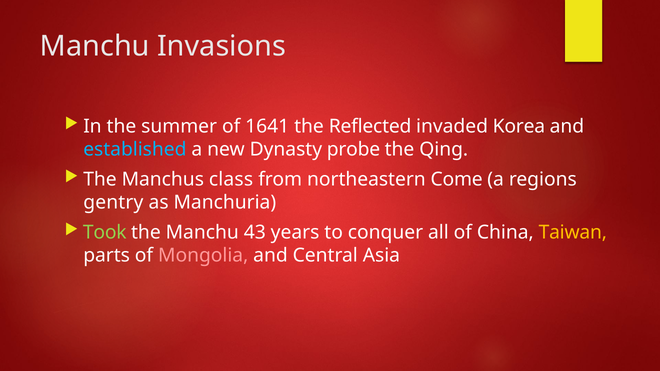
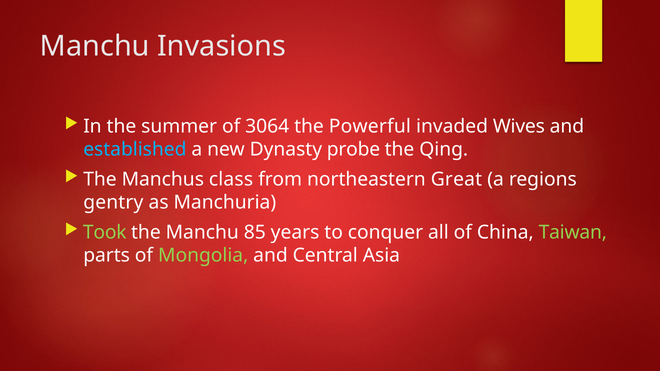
1641: 1641 -> 3064
Reflected: Reflected -> Powerful
Korea: Korea -> Wives
Come: Come -> Great
43: 43 -> 85
Taiwan colour: yellow -> light green
Mongolia colour: pink -> light green
